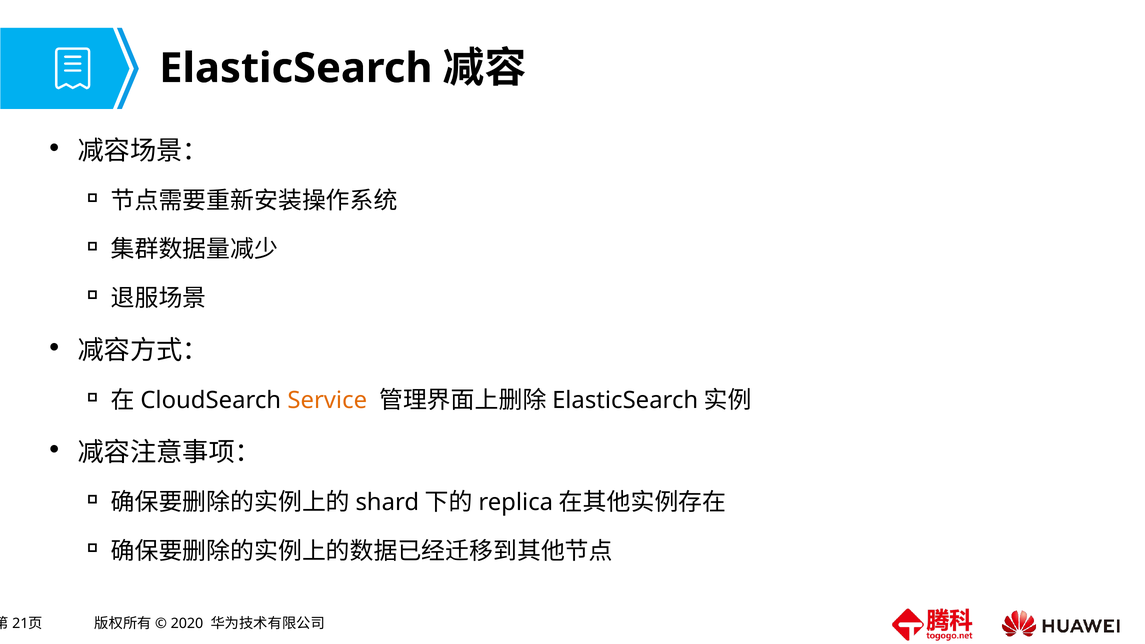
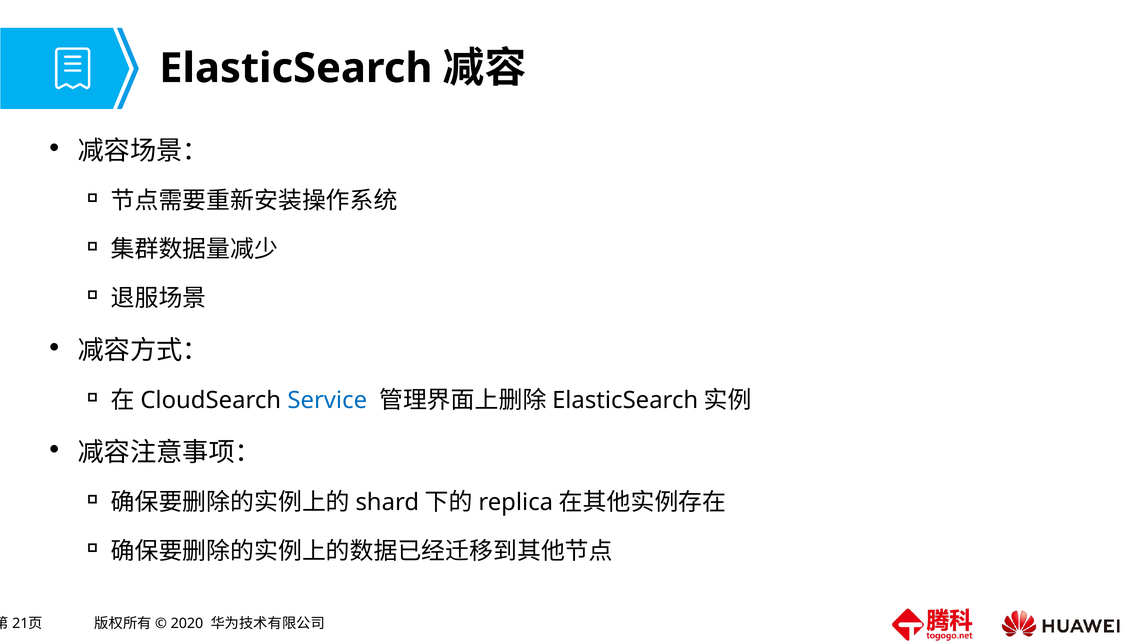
Service colour: orange -> blue
